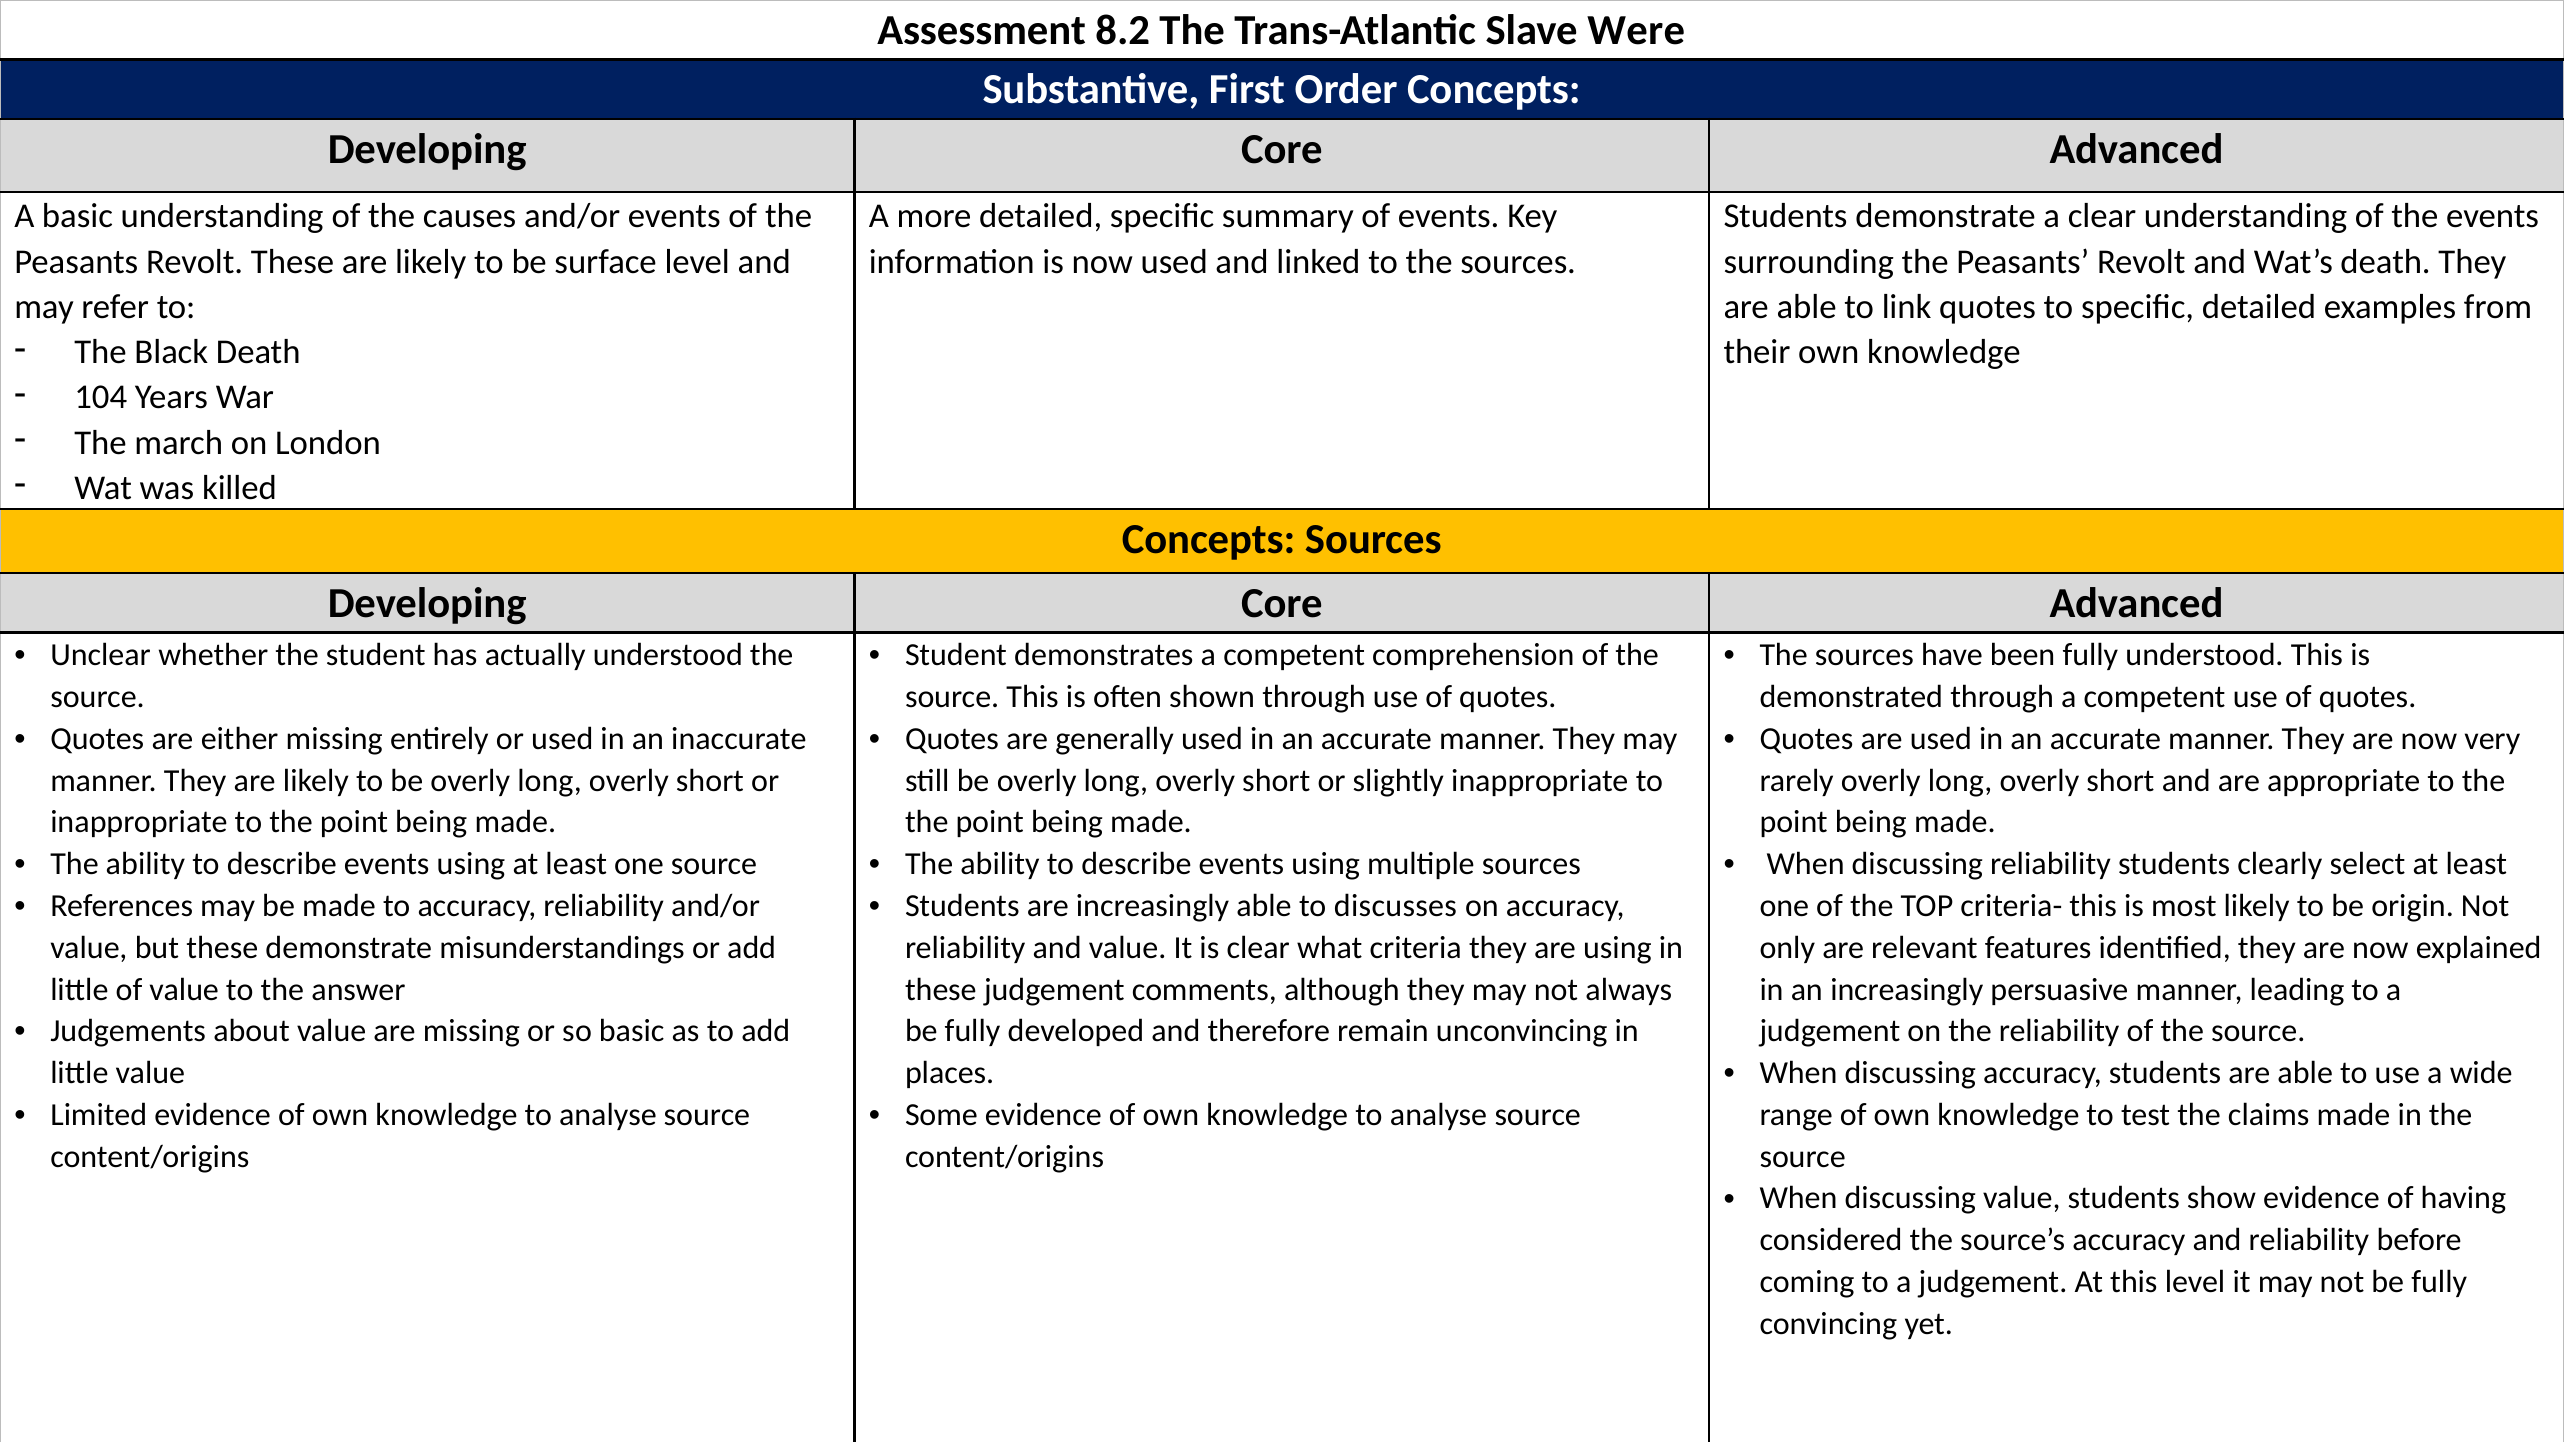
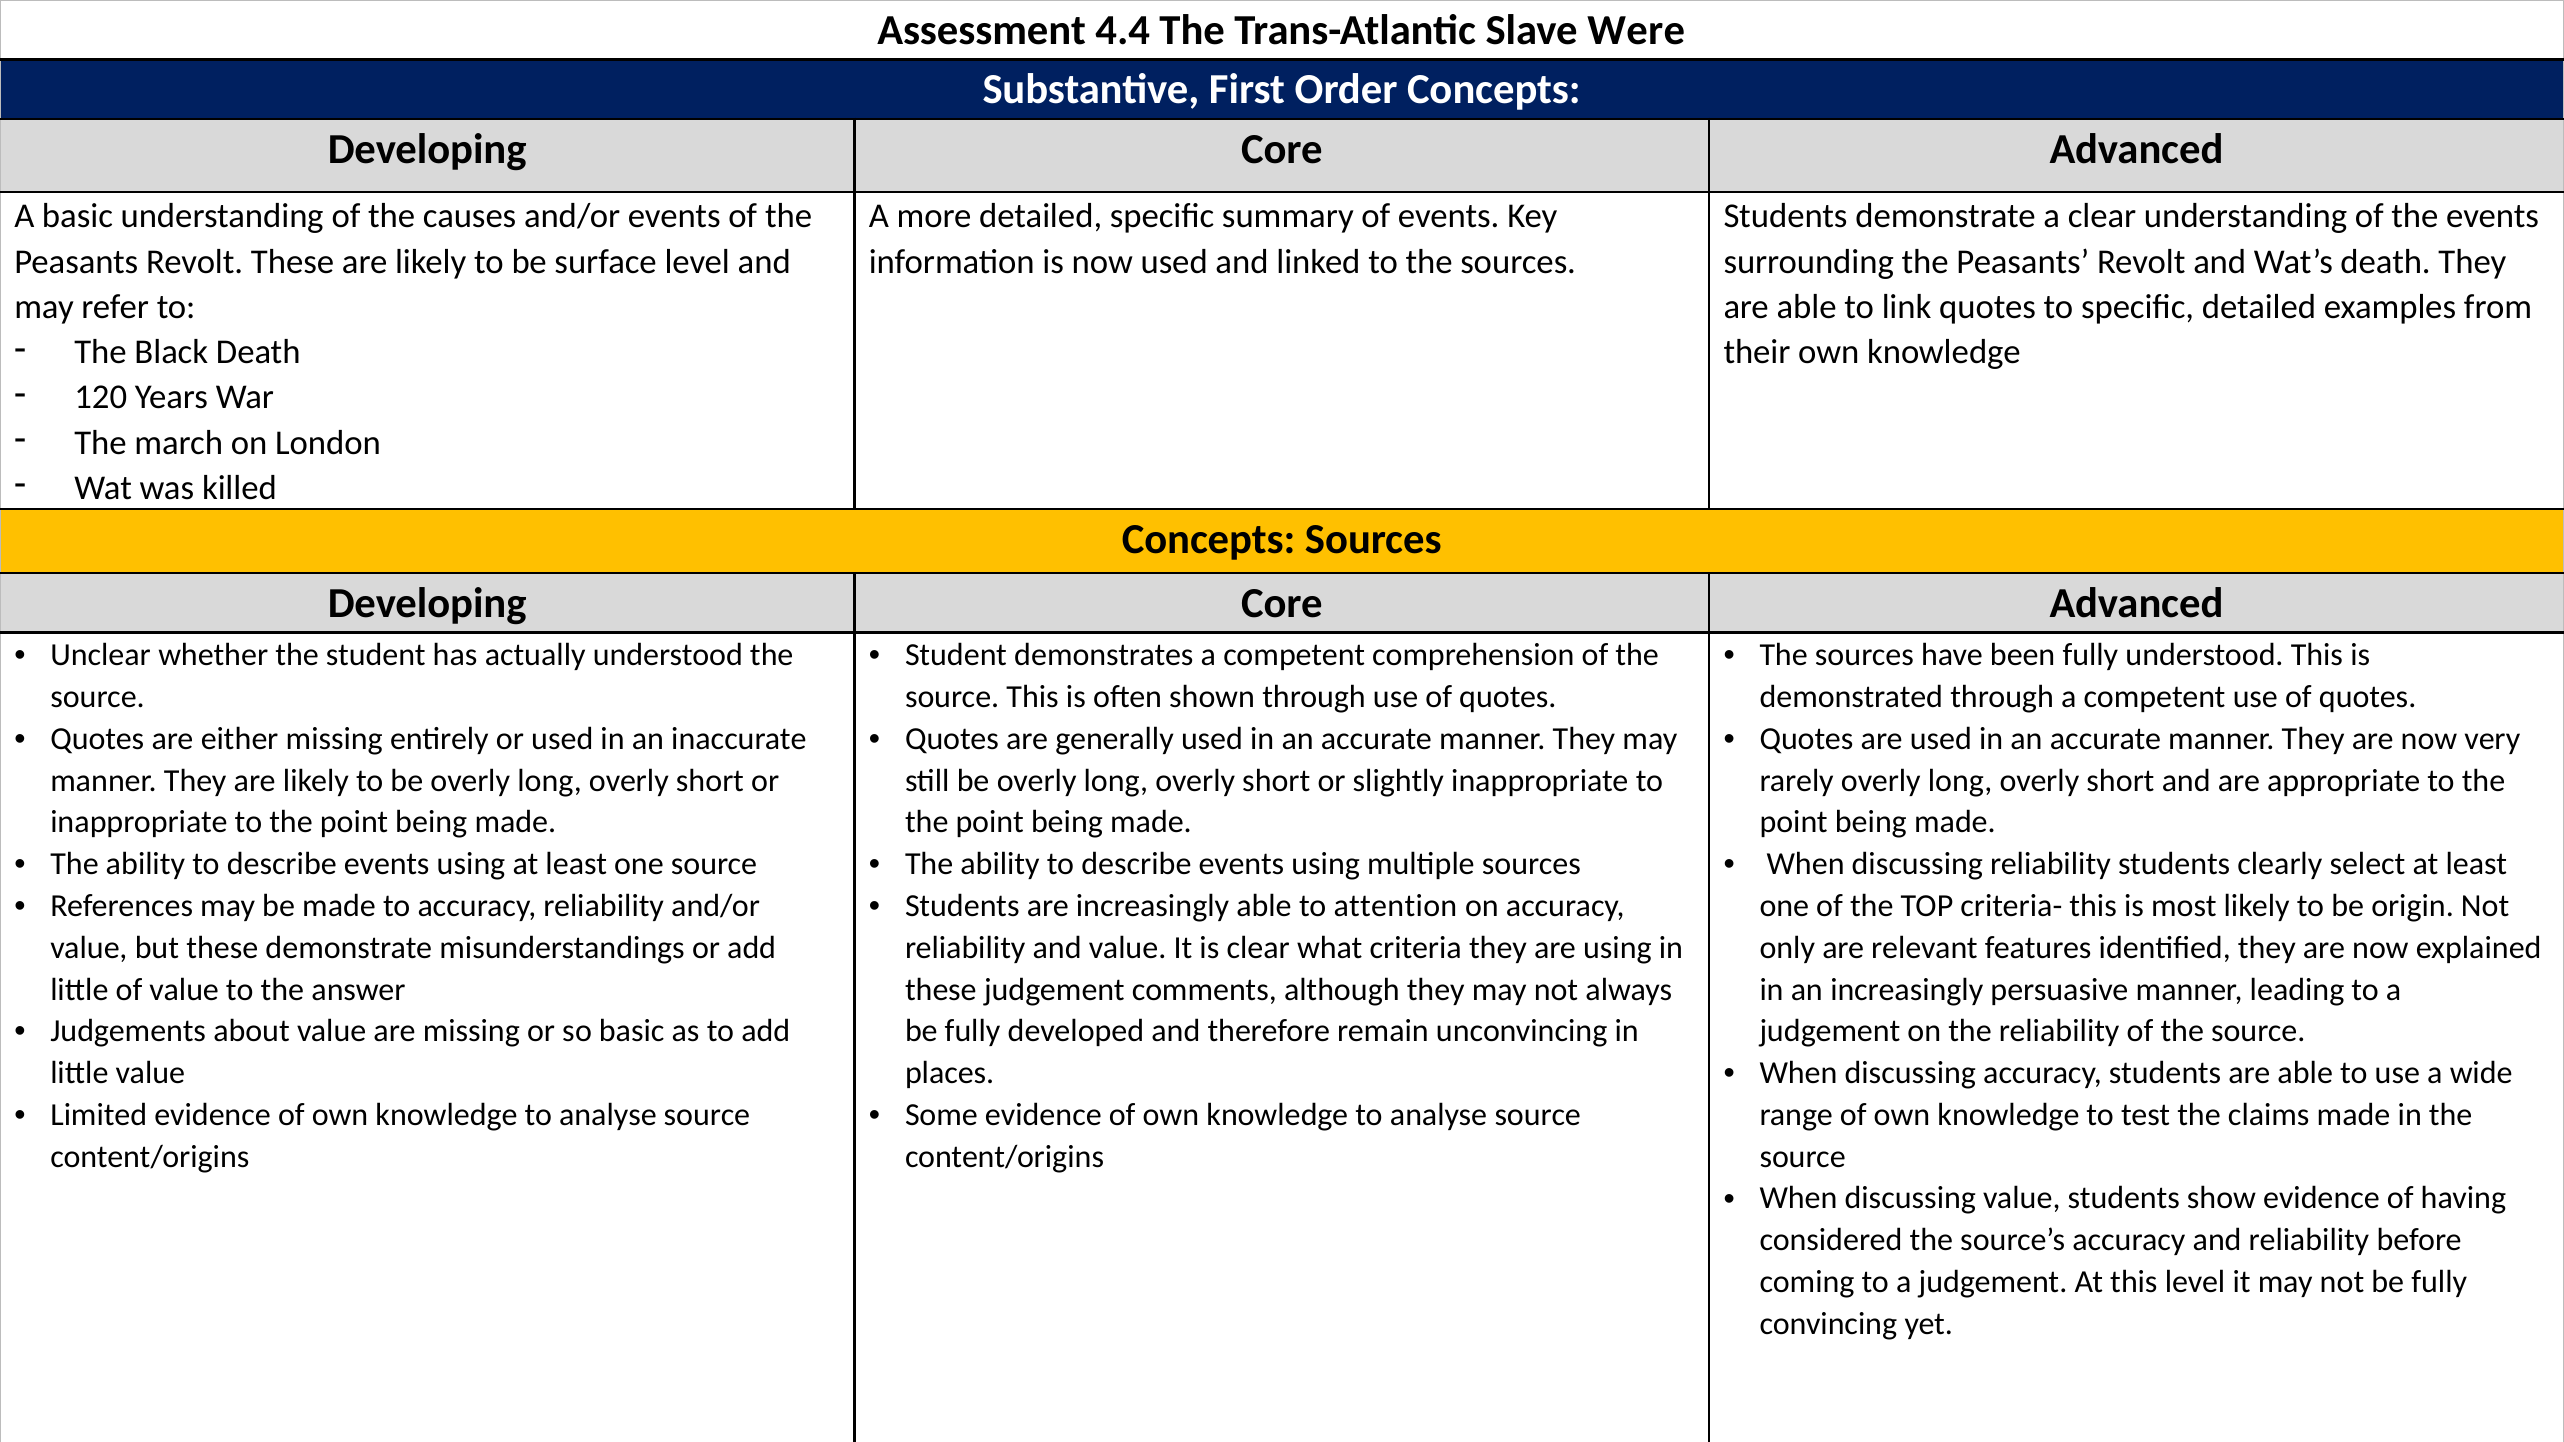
8.2: 8.2 -> 4.4
104: 104 -> 120
discusses: discusses -> attention
